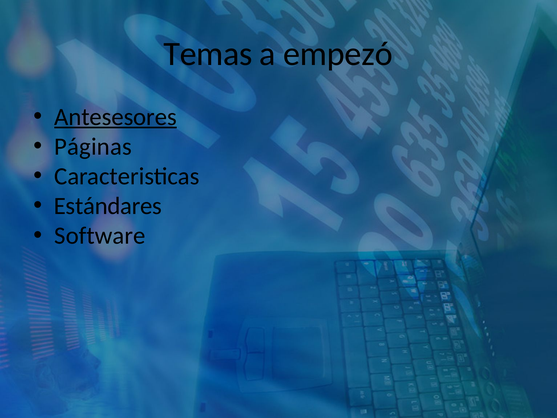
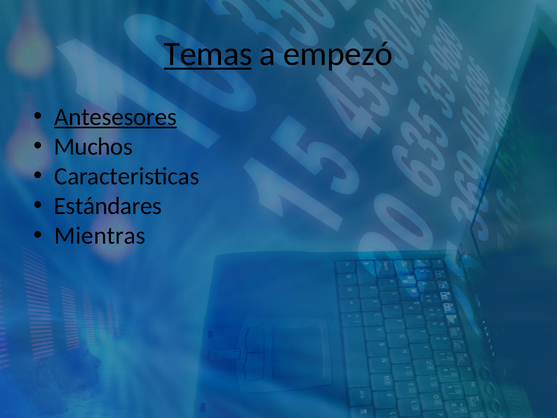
Temas underline: none -> present
Páginas: Páginas -> Muchos
Software: Software -> Mientras
